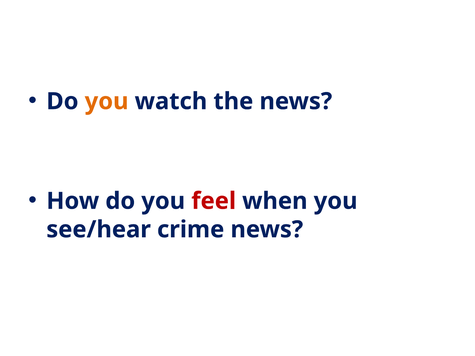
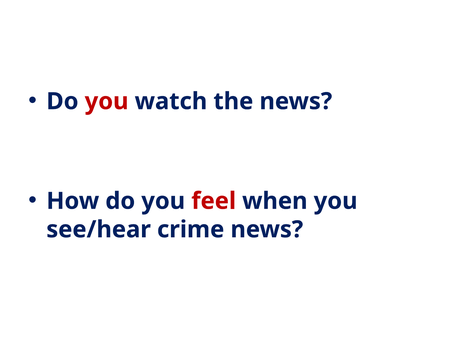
you at (107, 101) colour: orange -> red
